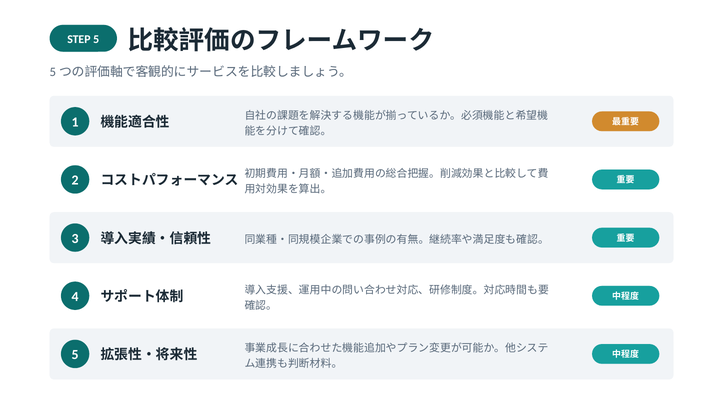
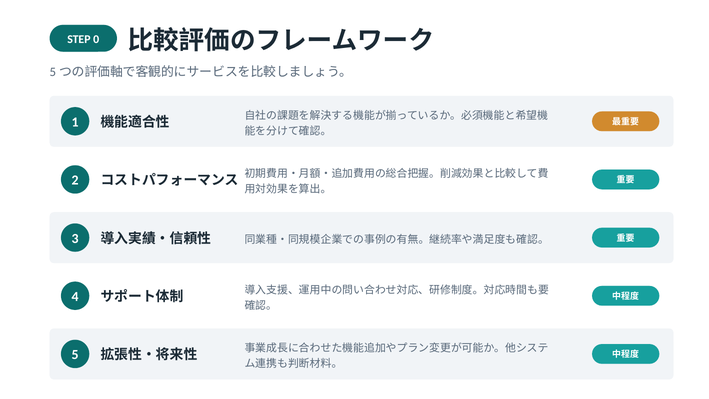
STEP 5: 5 -> 0
